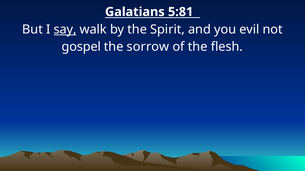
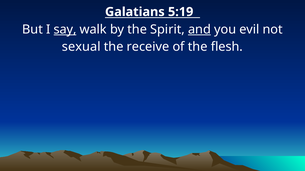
5:81: 5:81 -> 5:19
and underline: none -> present
gospel: gospel -> sexual
sorrow: sorrow -> receive
